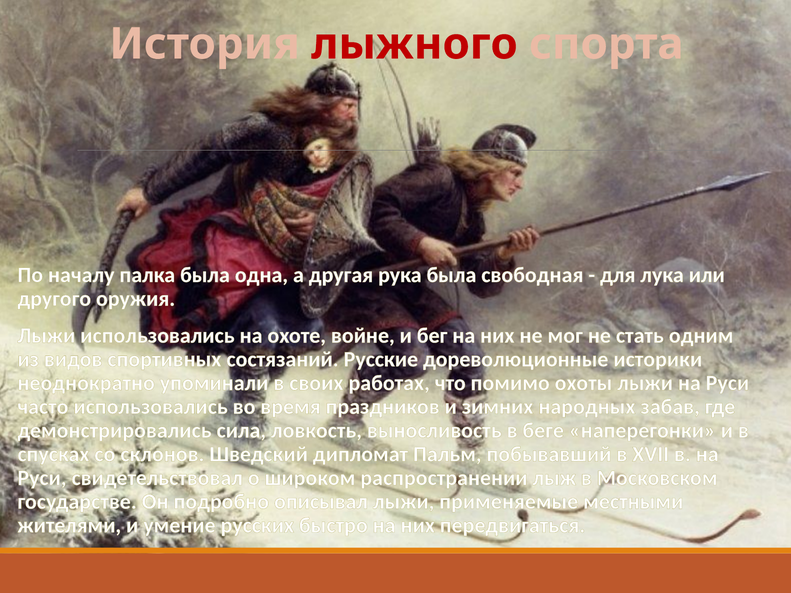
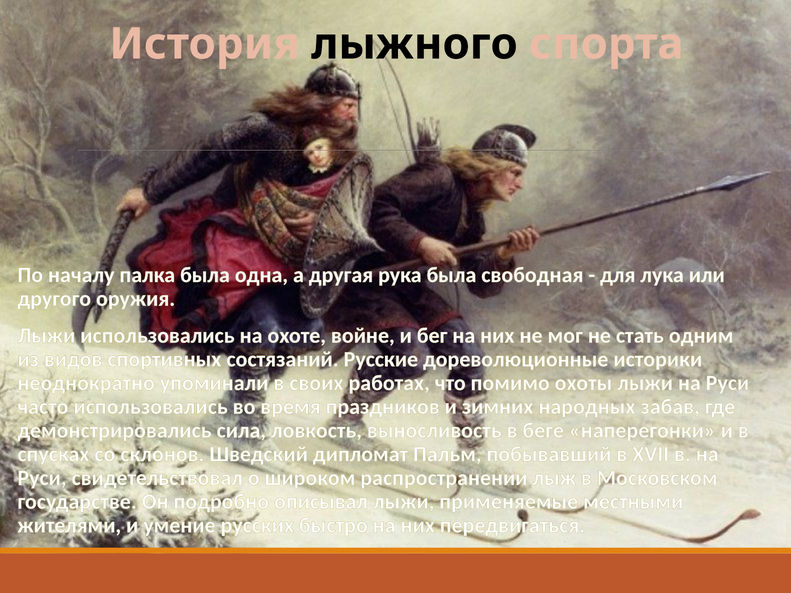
лыжного colour: red -> black
